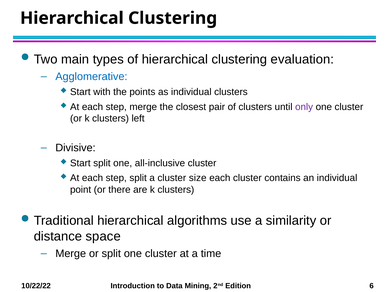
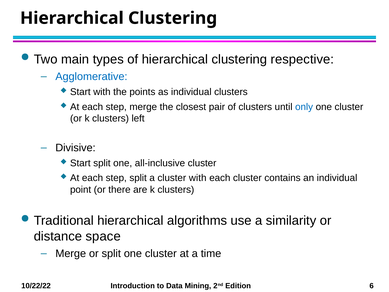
evaluation: evaluation -> respective
only colour: purple -> blue
cluster size: size -> with
